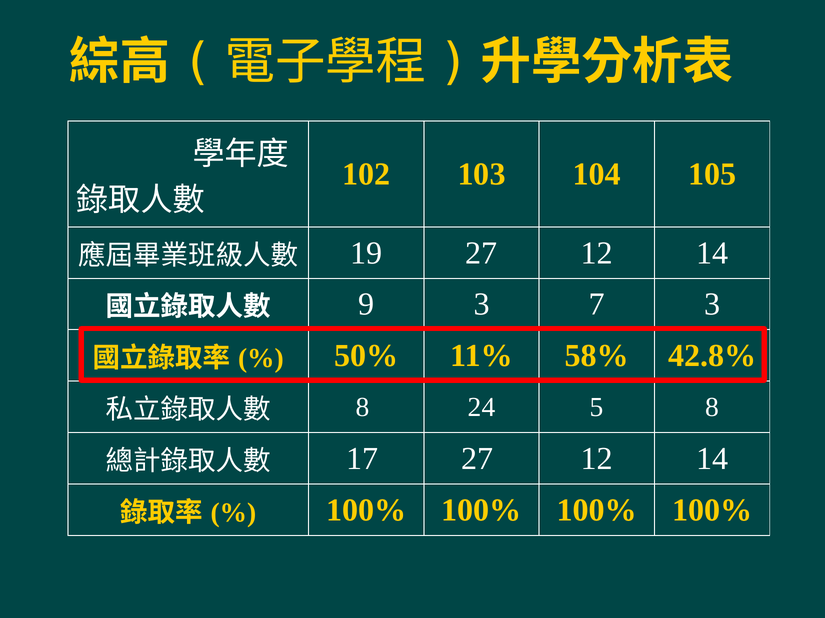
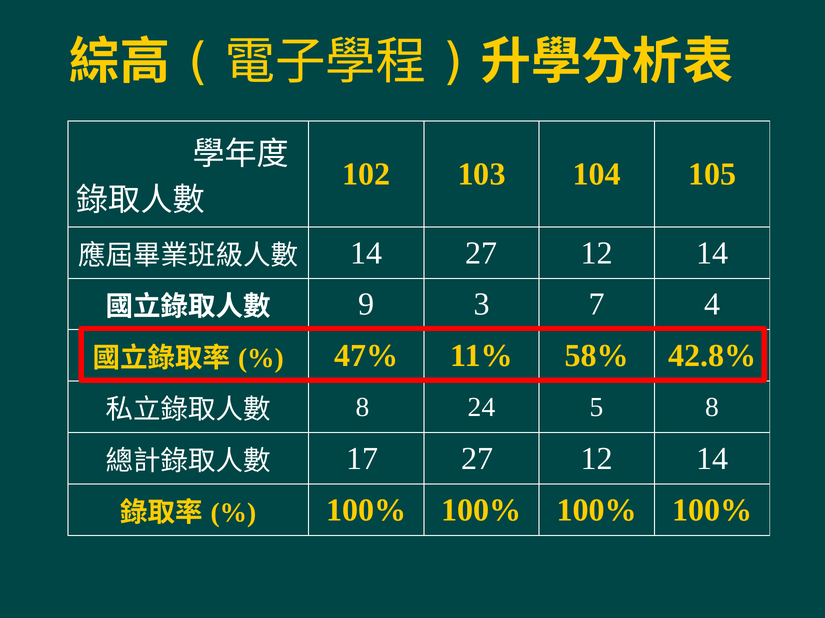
19 at (366, 253): 19 -> 14
7 3: 3 -> 4
50%: 50% -> 47%
